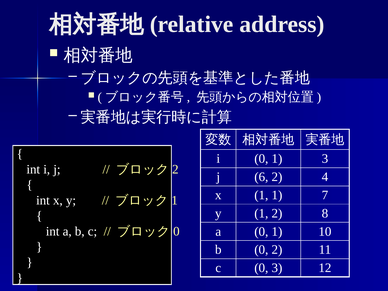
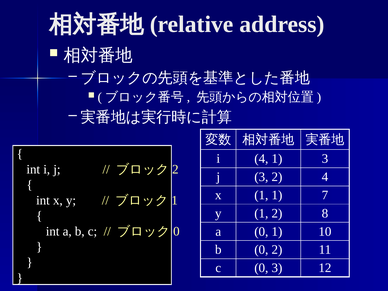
i 0: 0 -> 4
j 6: 6 -> 3
